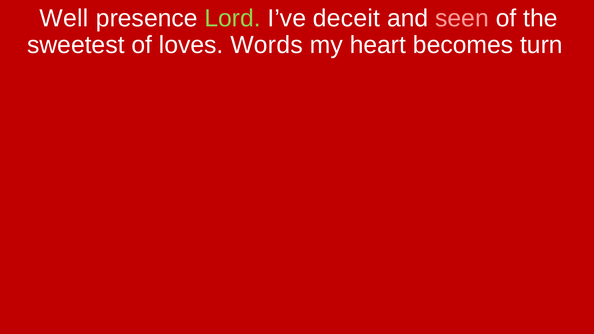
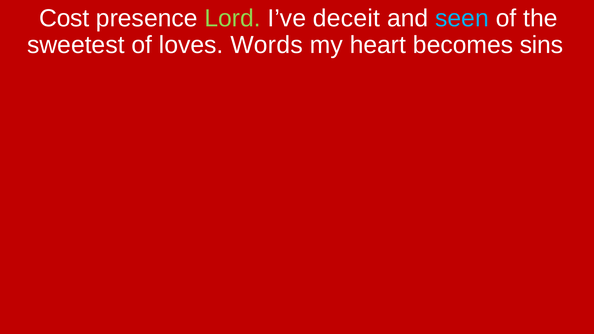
Well: Well -> Cost
seen colour: pink -> light blue
turn: turn -> sins
